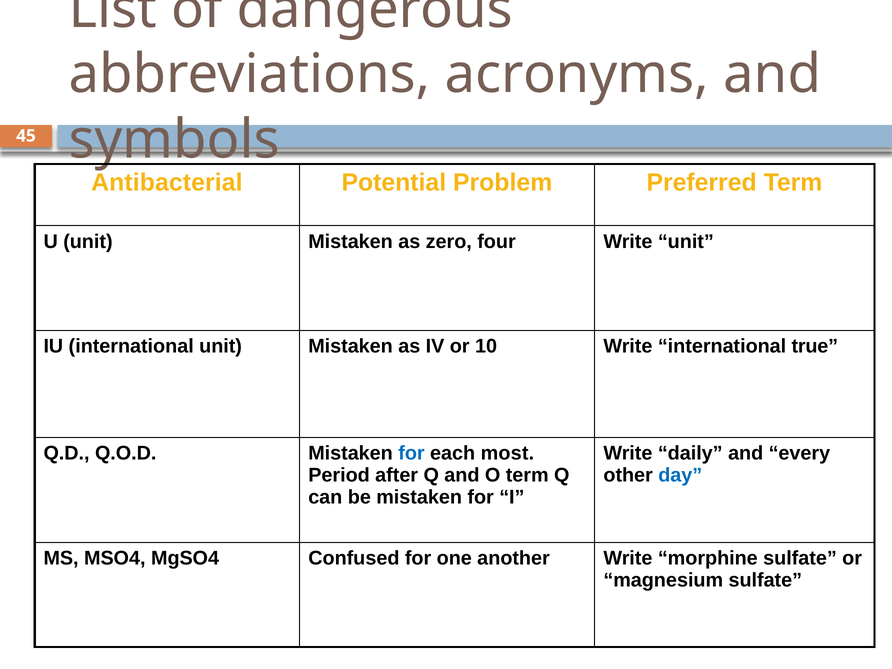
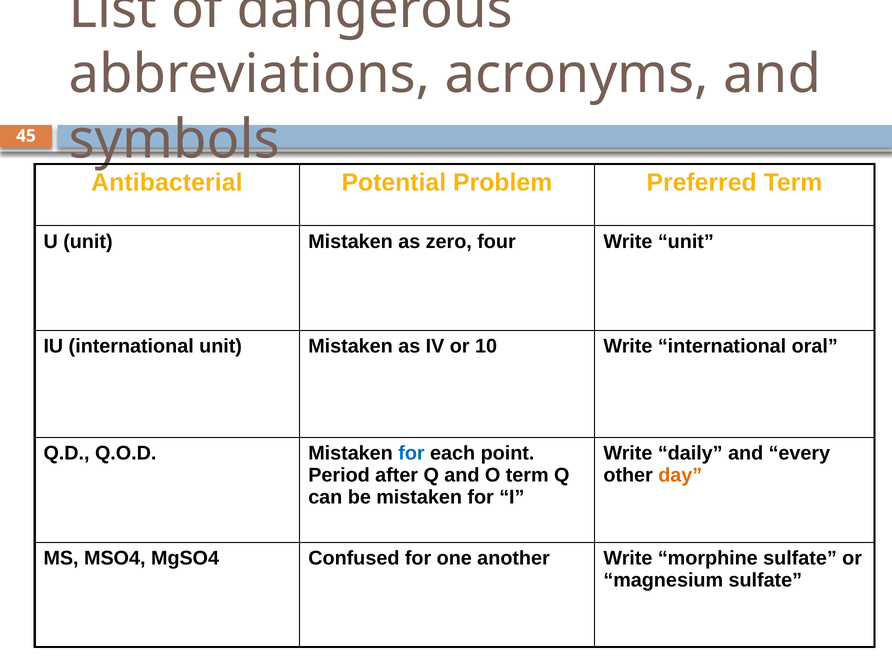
true: true -> oral
most: most -> point
day colour: blue -> orange
